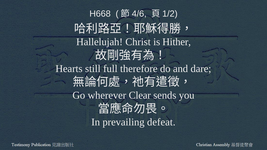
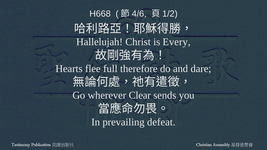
Hither: Hither -> Every
still: still -> flee
